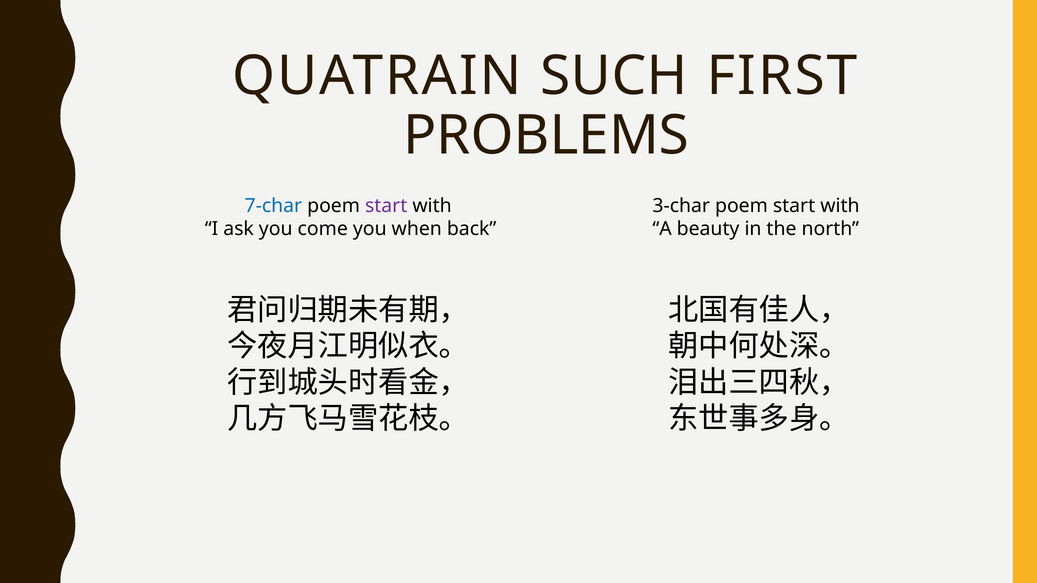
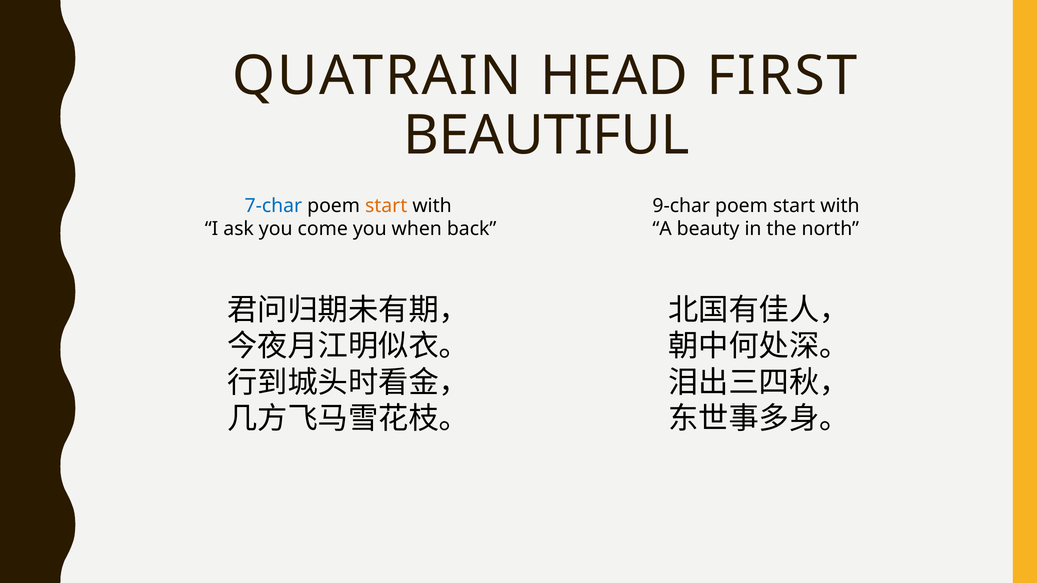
SUCH: SUCH -> HEAD
PROBLEMS: PROBLEMS -> BEAUTIFUL
start at (386, 206) colour: purple -> orange
3-char: 3-char -> 9-char
